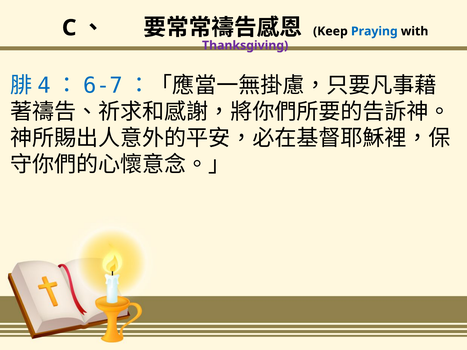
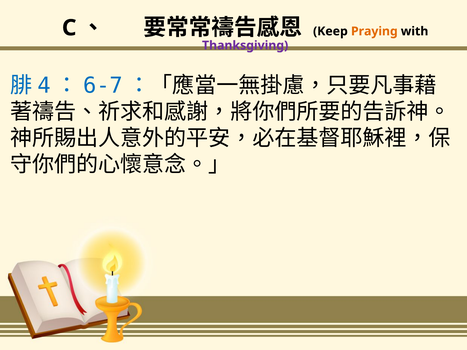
Praying colour: blue -> orange
